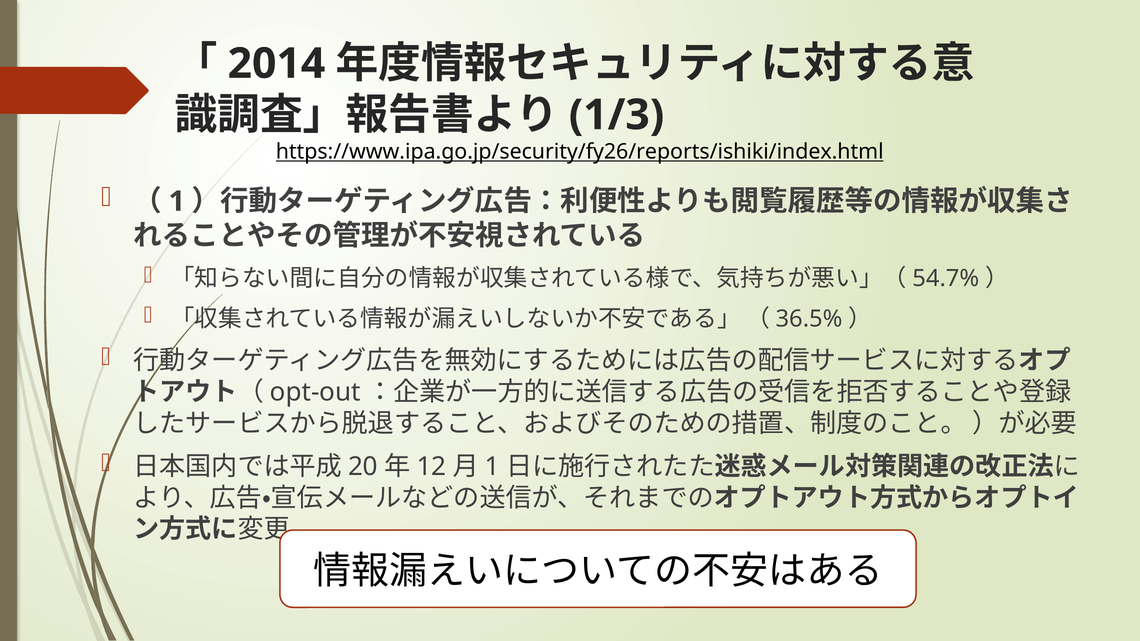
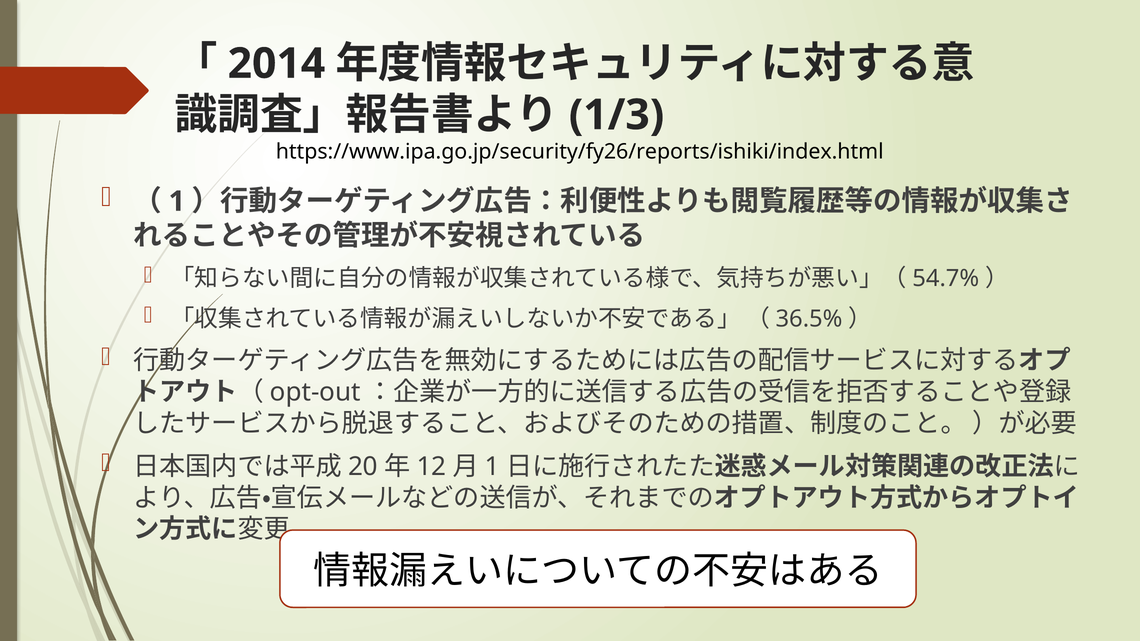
https://www.ipa.go.jp/security/fy26/reports/ishiki/index.html underline: present -> none
